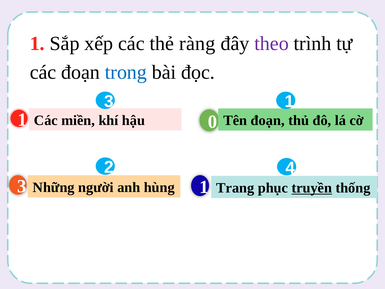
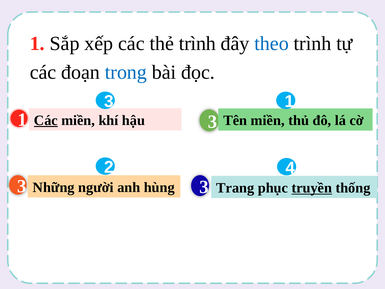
thẻ ràng: ràng -> trình
theo colour: purple -> blue
Các at (46, 120) underline: none -> present
hậu 0: 0 -> 3
Tên đoạn: đoạn -> miền
hùng 1: 1 -> 3
